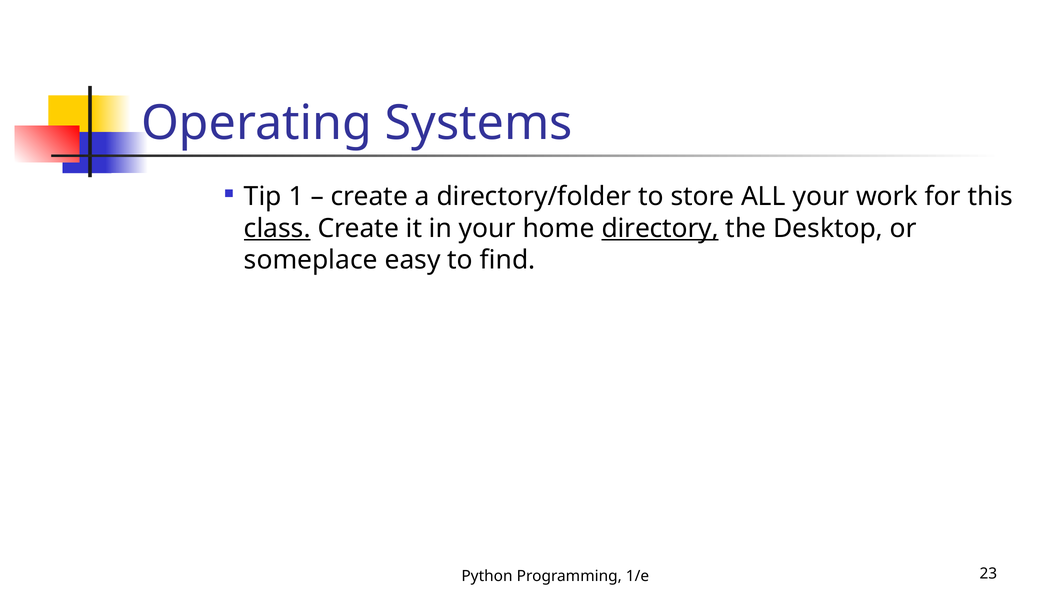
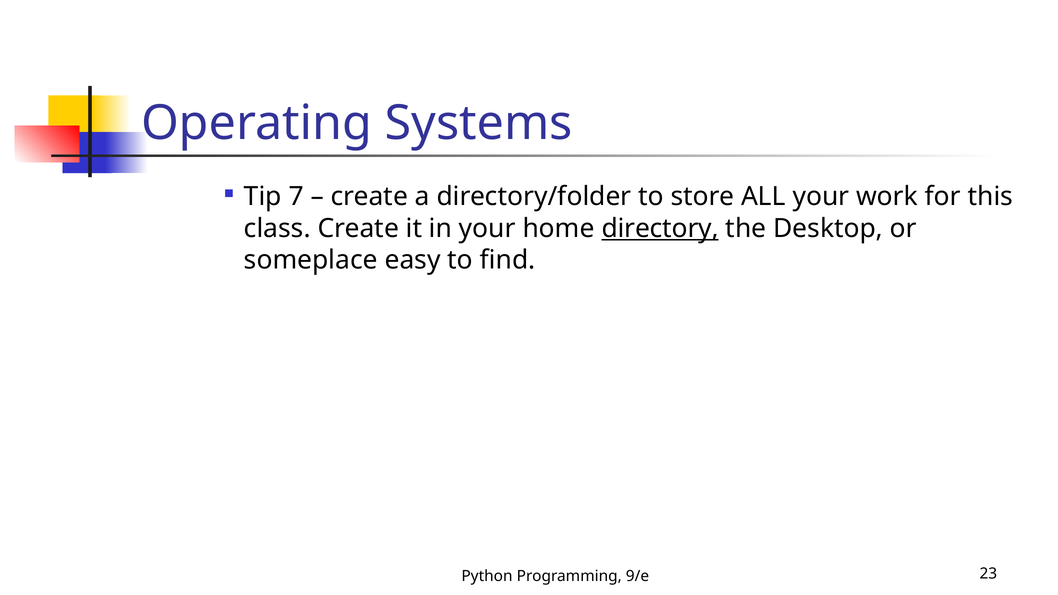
1: 1 -> 7
class underline: present -> none
1/e: 1/e -> 9/e
